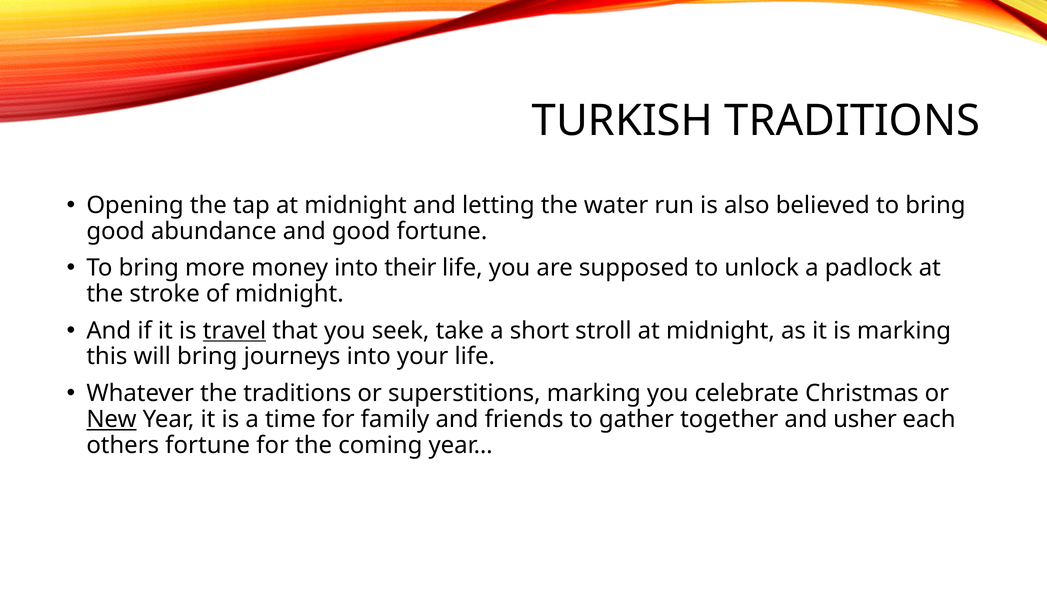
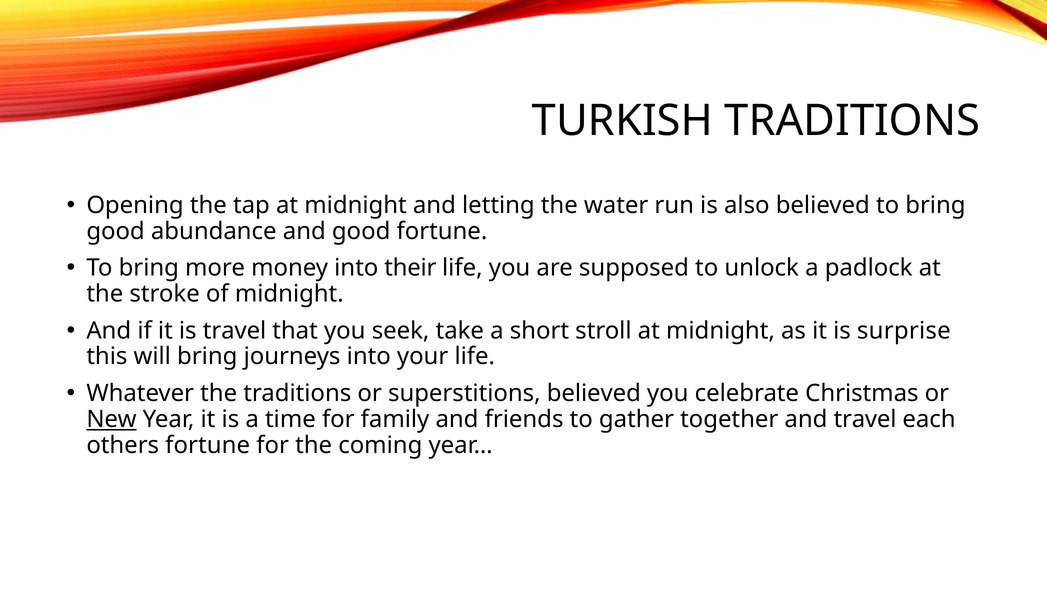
travel at (235, 331) underline: present -> none
is marking: marking -> surprise
superstitions marking: marking -> believed
and usher: usher -> travel
